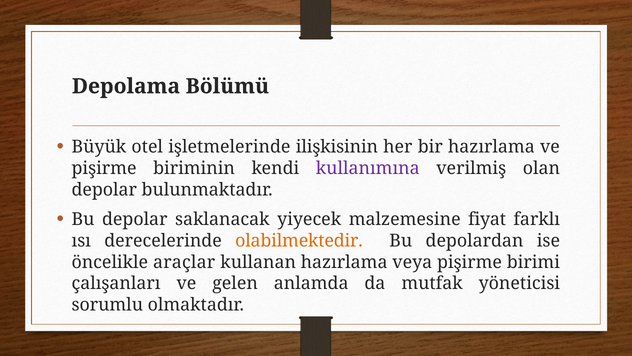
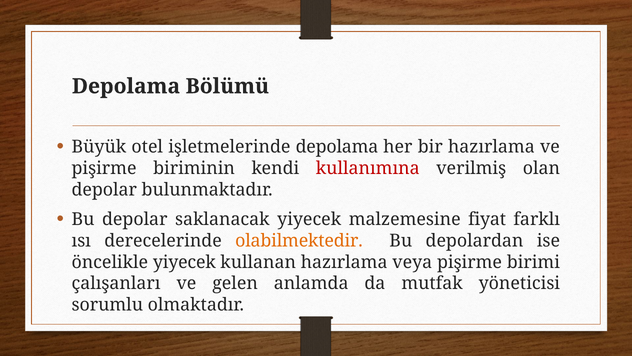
işletmelerinde ilişkisinin: ilişkisinin -> depolama
kullanımına colour: purple -> red
öncelikle araçlar: araçlar -> yiyecek
